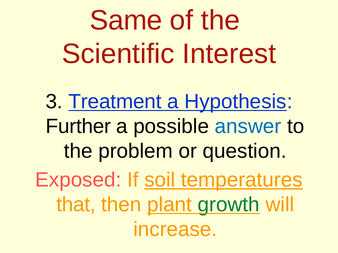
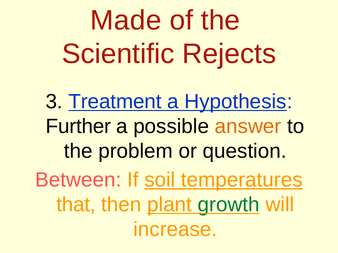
Same: Same -> Made
Interest: Interest -> Rejects
answer colour: blue -> orange
Exposed: Exposed -> Between
